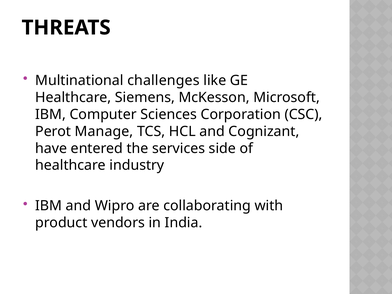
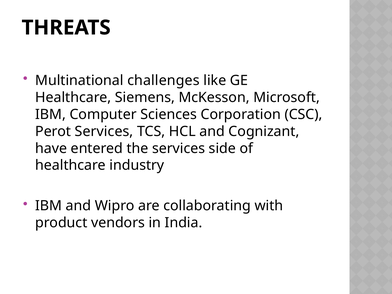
Perot Manage: Manage -> Services
